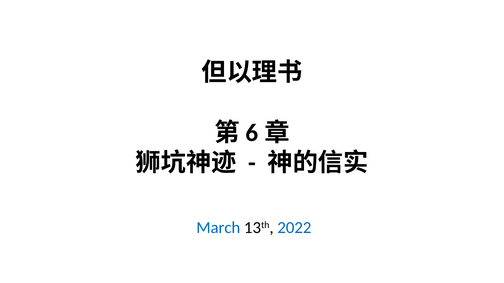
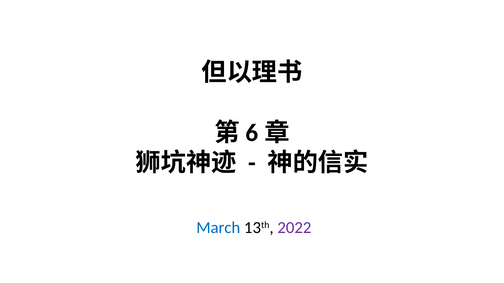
2022 colour: blue -> purple
